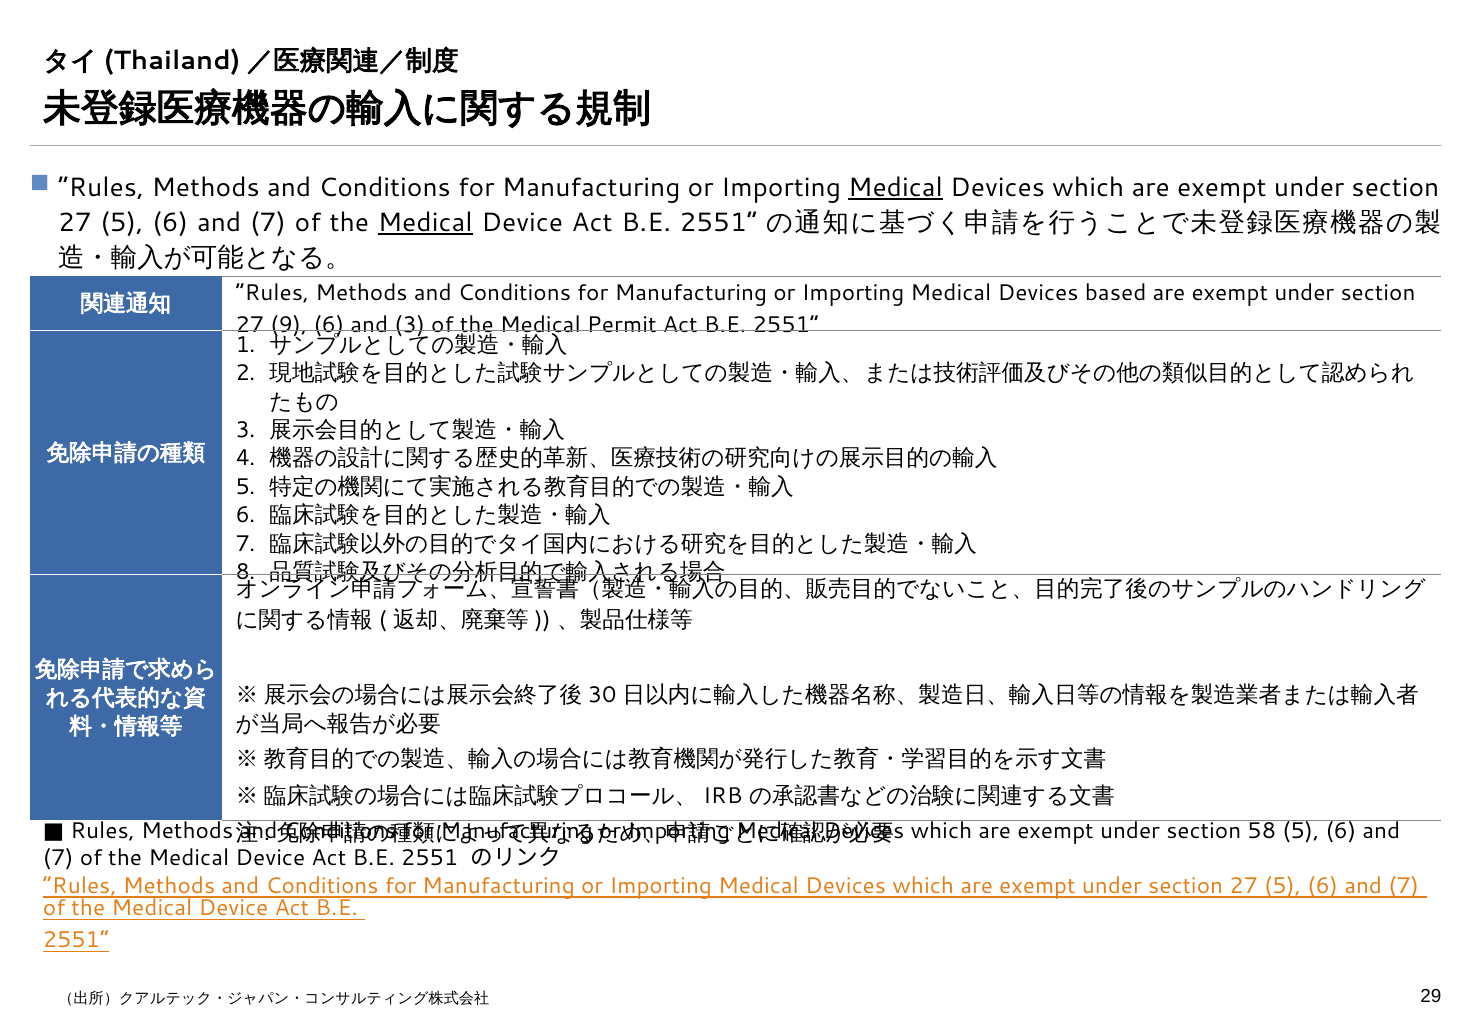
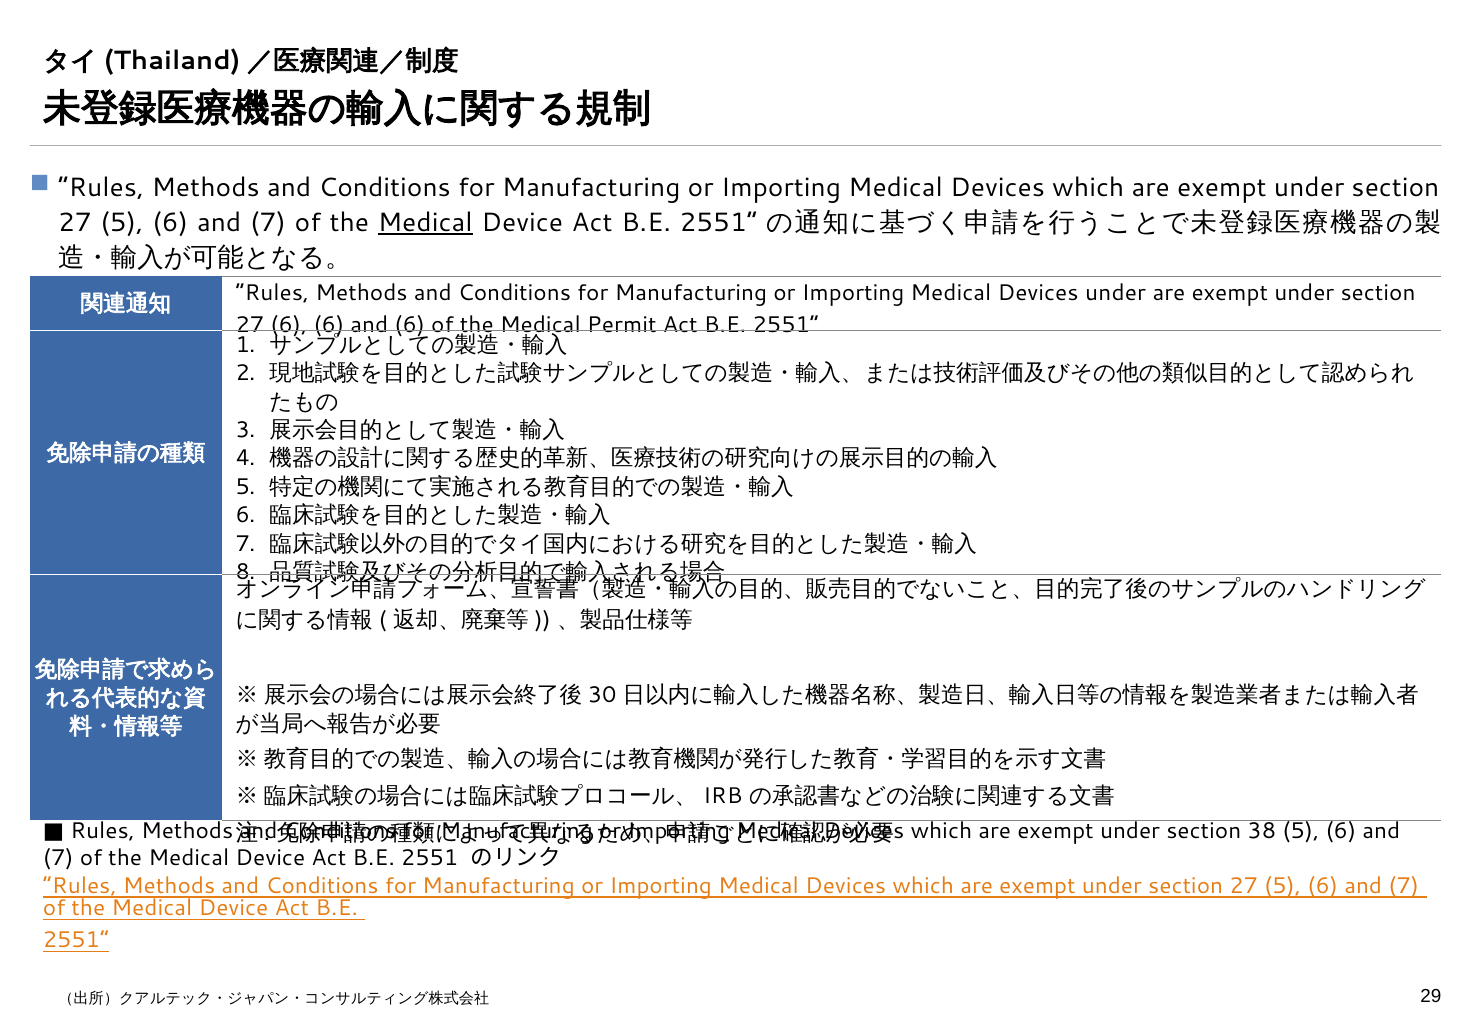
Medical at (896, 188) underline: present -> none
Devices based: based -> under
27 9: 9 -> 6
and 3: 3 -> 6
58: 58 -> 38
